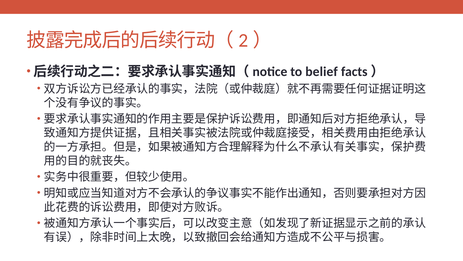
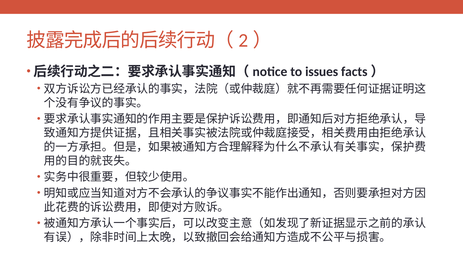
belief: belief -> issues
